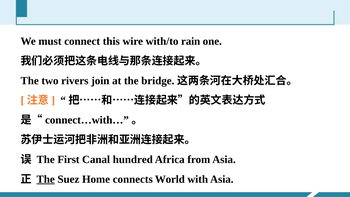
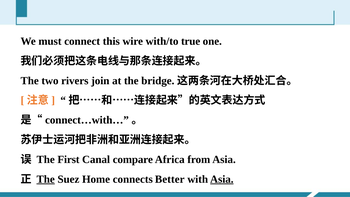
rain: rain -> true
hundred: hundred -> compare
World: World -> Better
Asia at (222, 179) underline: none -> present
